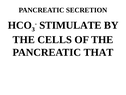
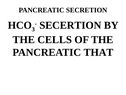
STIMULATE: STIMULATE -> SECERTION
